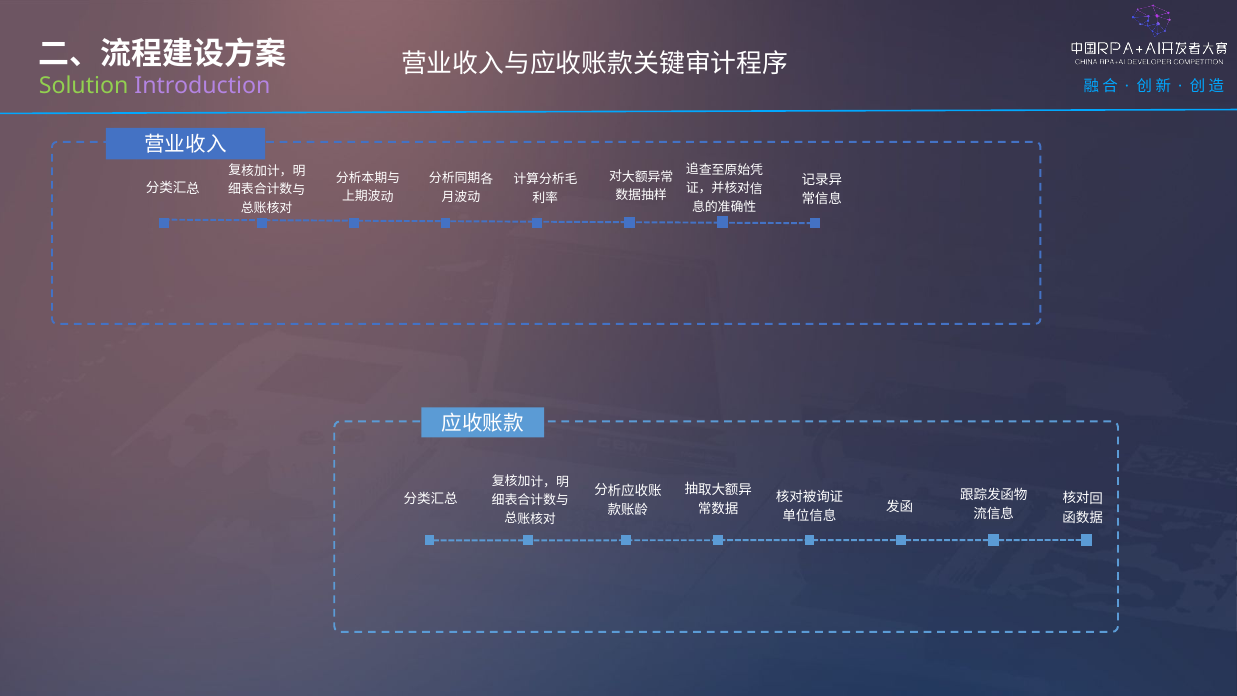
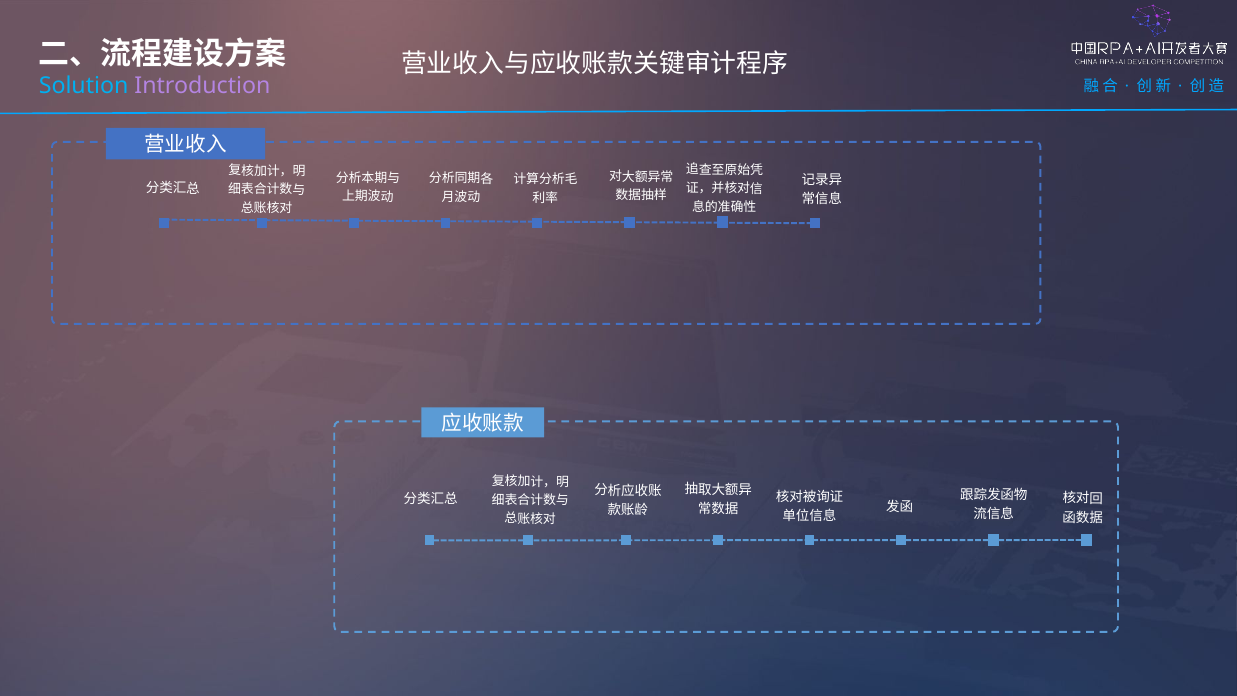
Solution colour: light green -> light blue
